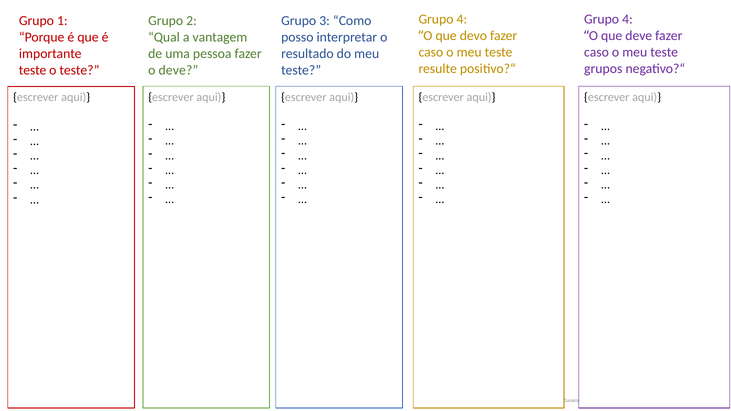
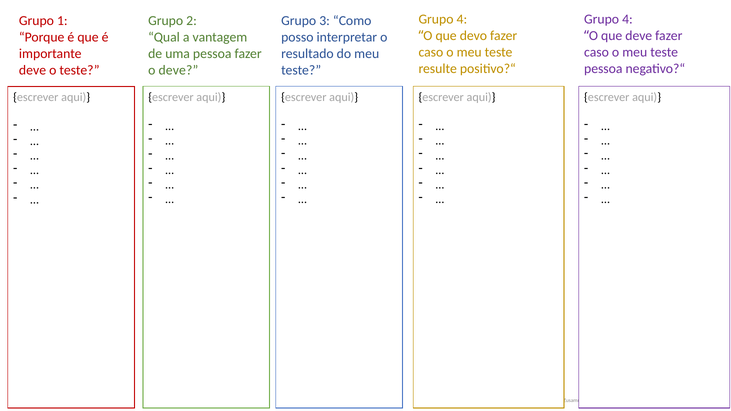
grupos at (603, 69): grupos -> pessoa
teste at (33, 70): teste -> deve
